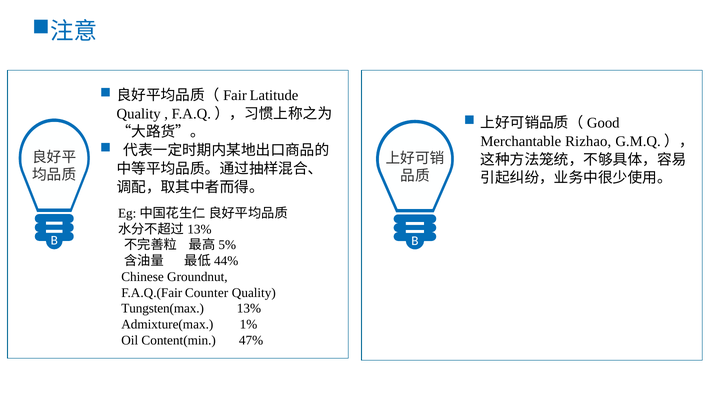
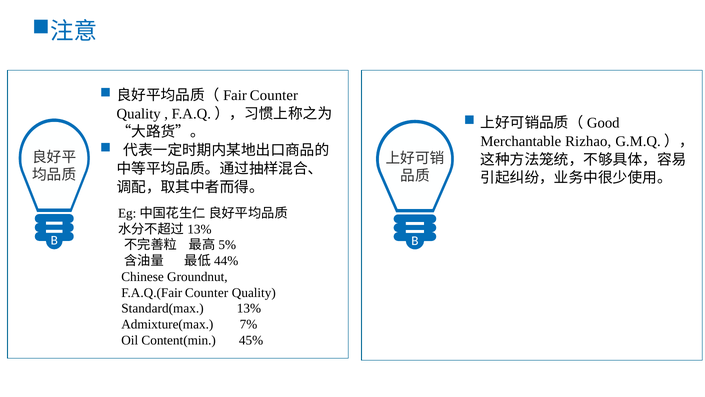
Latitude at (274, 95): Latitude -> Counter
Tungsten(max: Tungsten(max -> Standard(max
1%: 1% -> 7%
47%: 47% -> 45%
